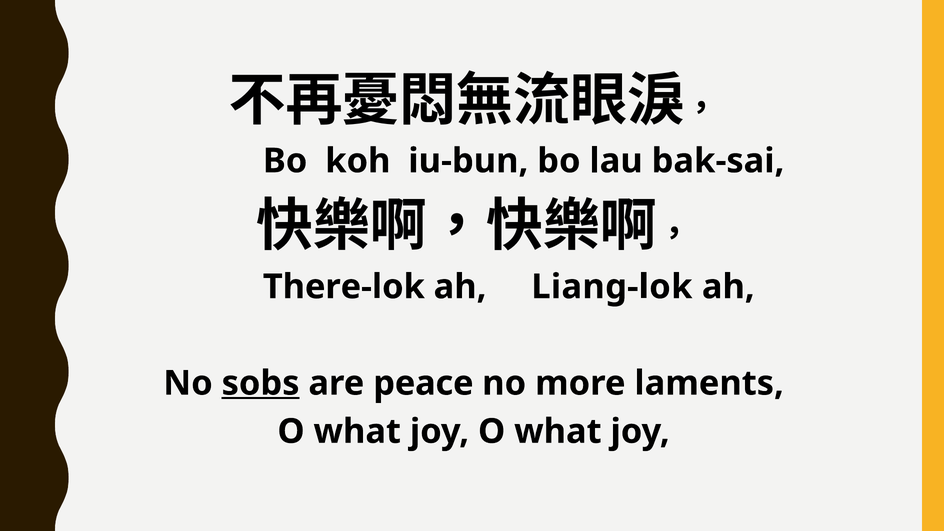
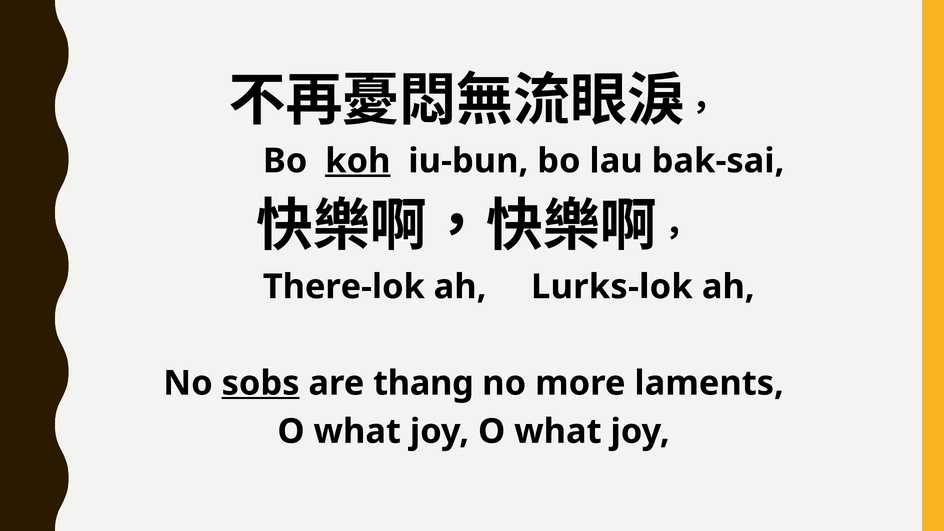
koh underline: none -> present
Liang-lok: Liang-lok -> Lurks-lok
peace: peace -> thang
